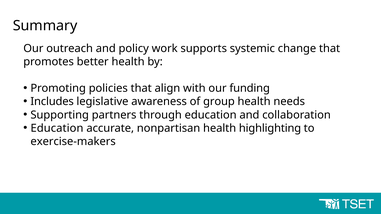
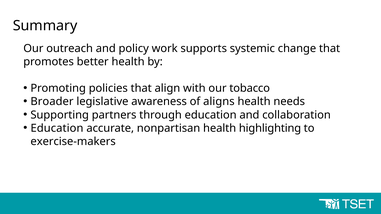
funding: funding -> tobacco
Includes: Includes -> Broader
group: group -> aligns
